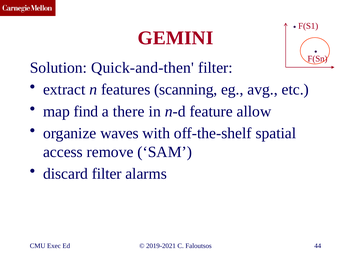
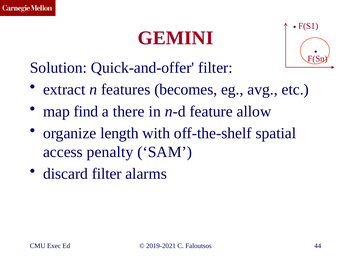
Quick-and-then: Quick-and-then -> Quick-and-offer
scanning: scanning -> becomes
waves: waves -> length
remove: remove -> penalty
